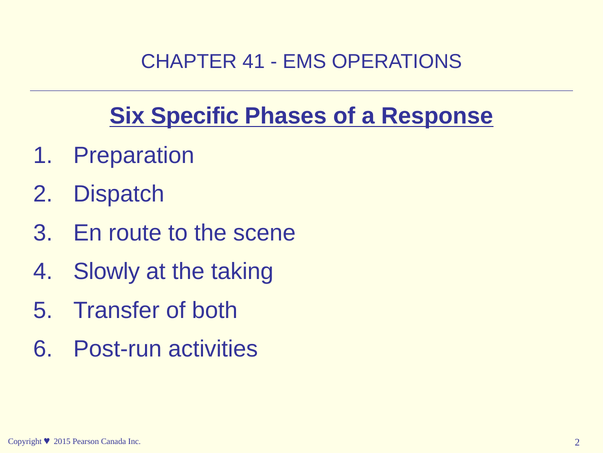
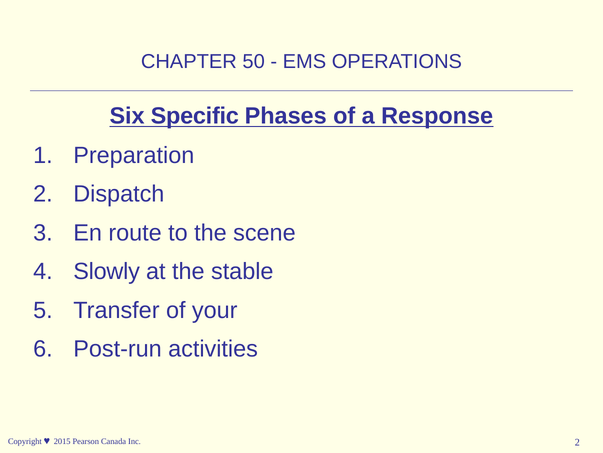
41: 41 -> 50
taking: taking -> stable
both: both -> your
